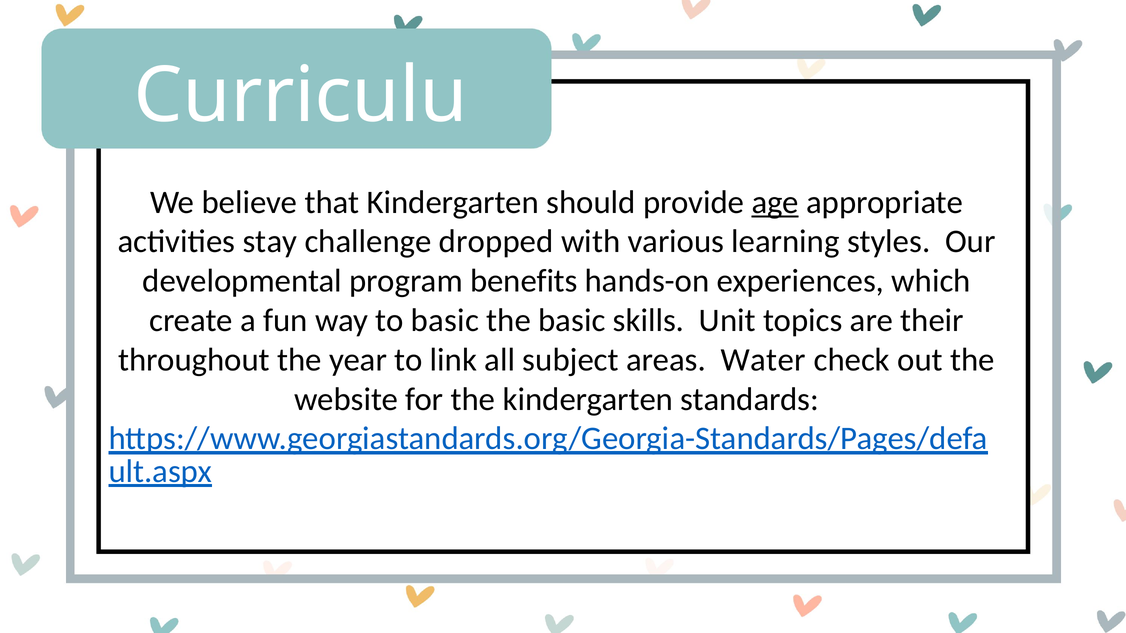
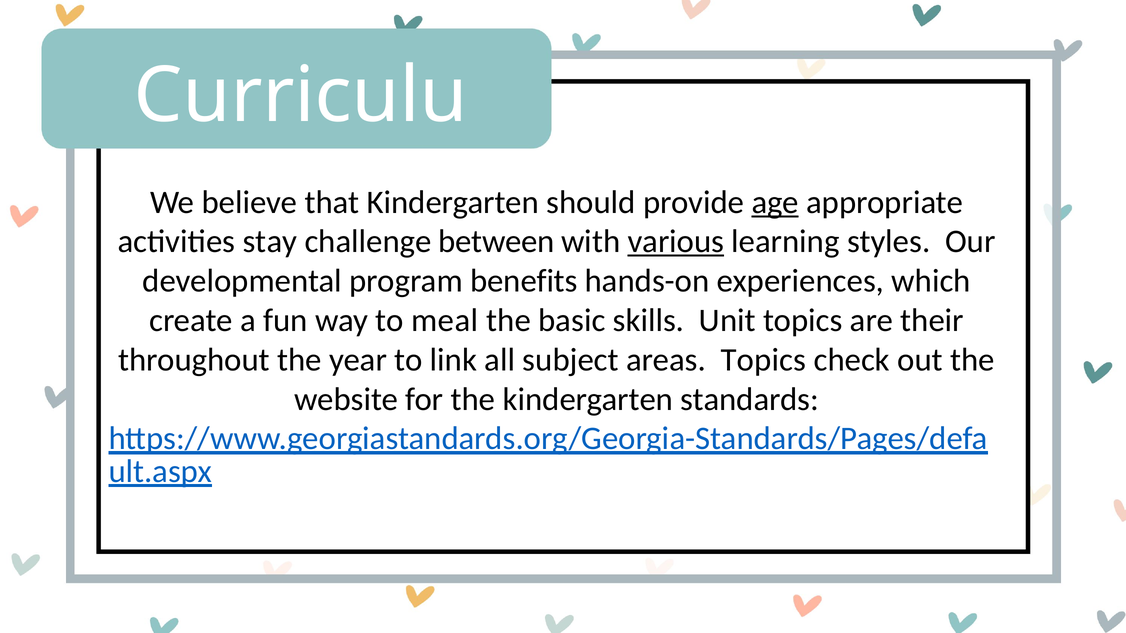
dropped: dropped -> between
various underline: none -> present
to basic: basic -> meal
areas Water: Water -> Topics
